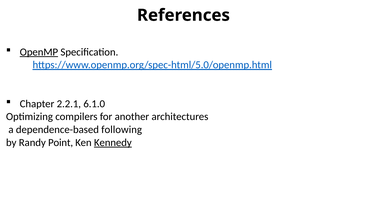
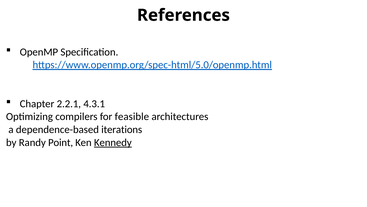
OpenMP underline: present -> none
6.1.0: 6.1.0 -> 4.3.1
another: another -> feasible
following: following -> iterations
